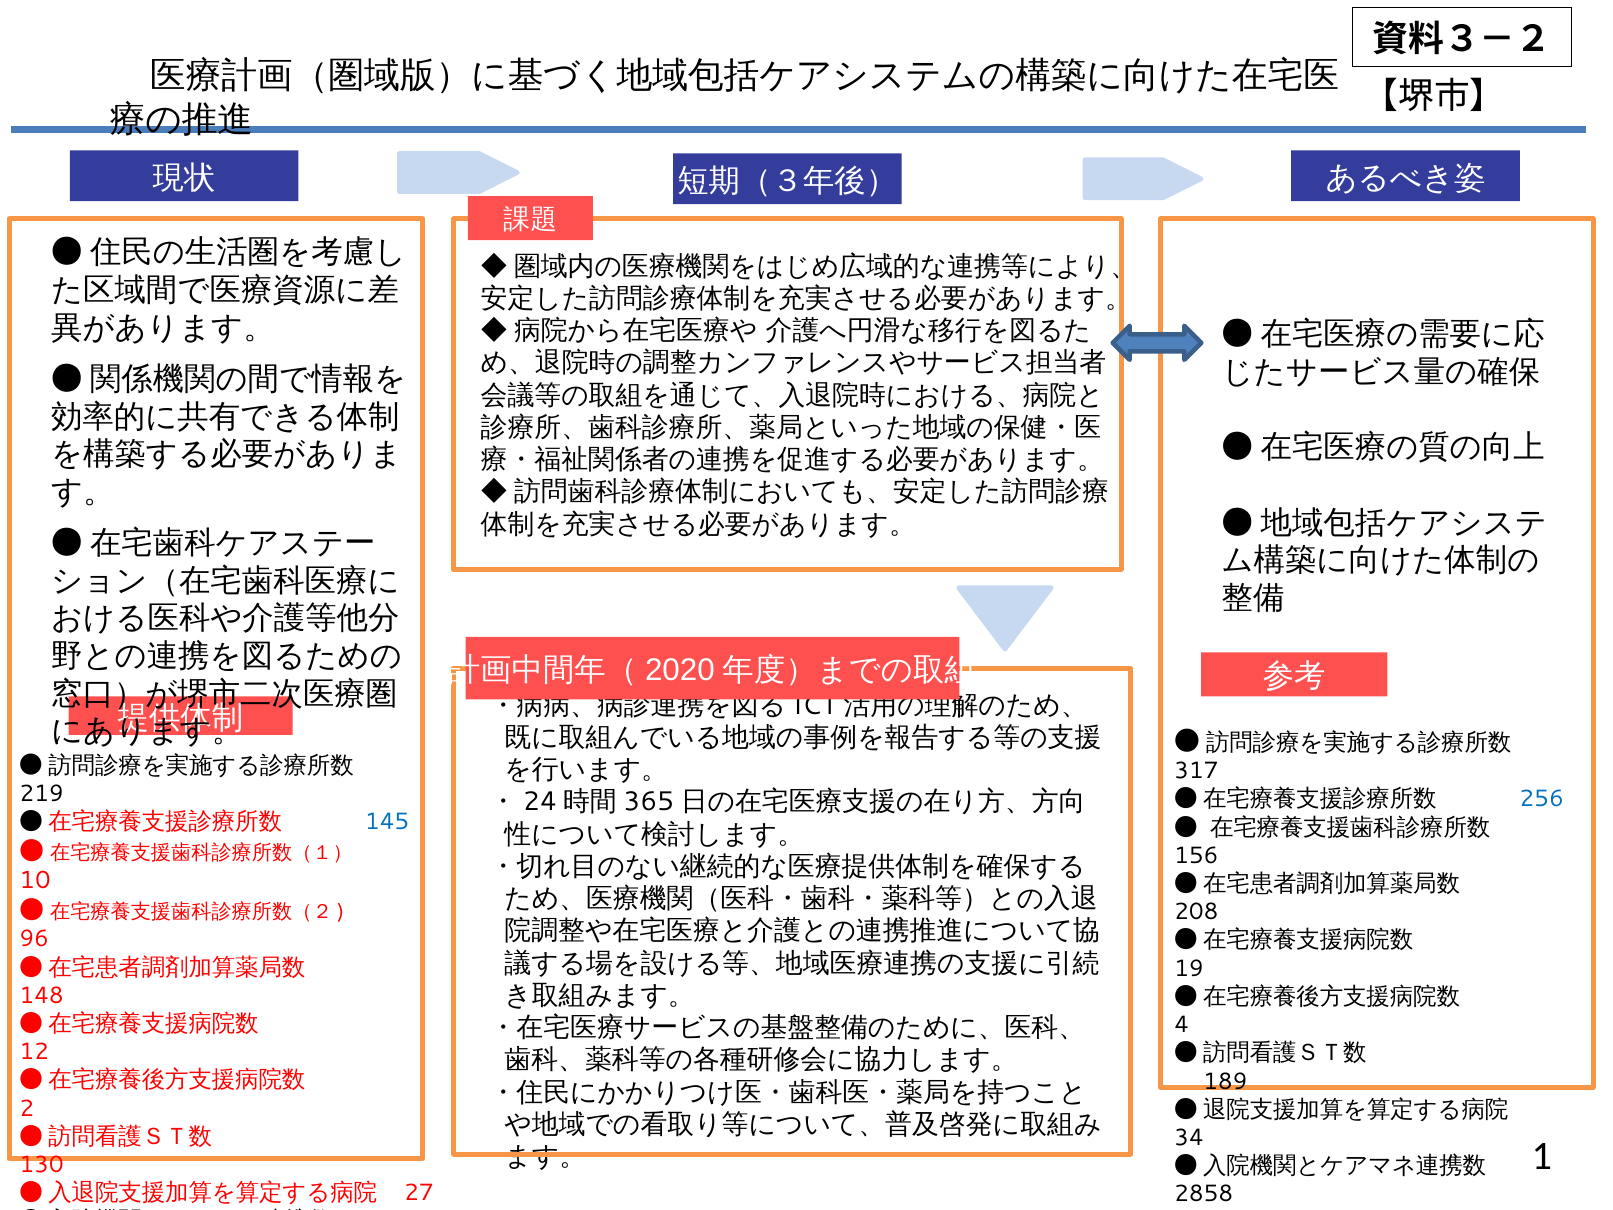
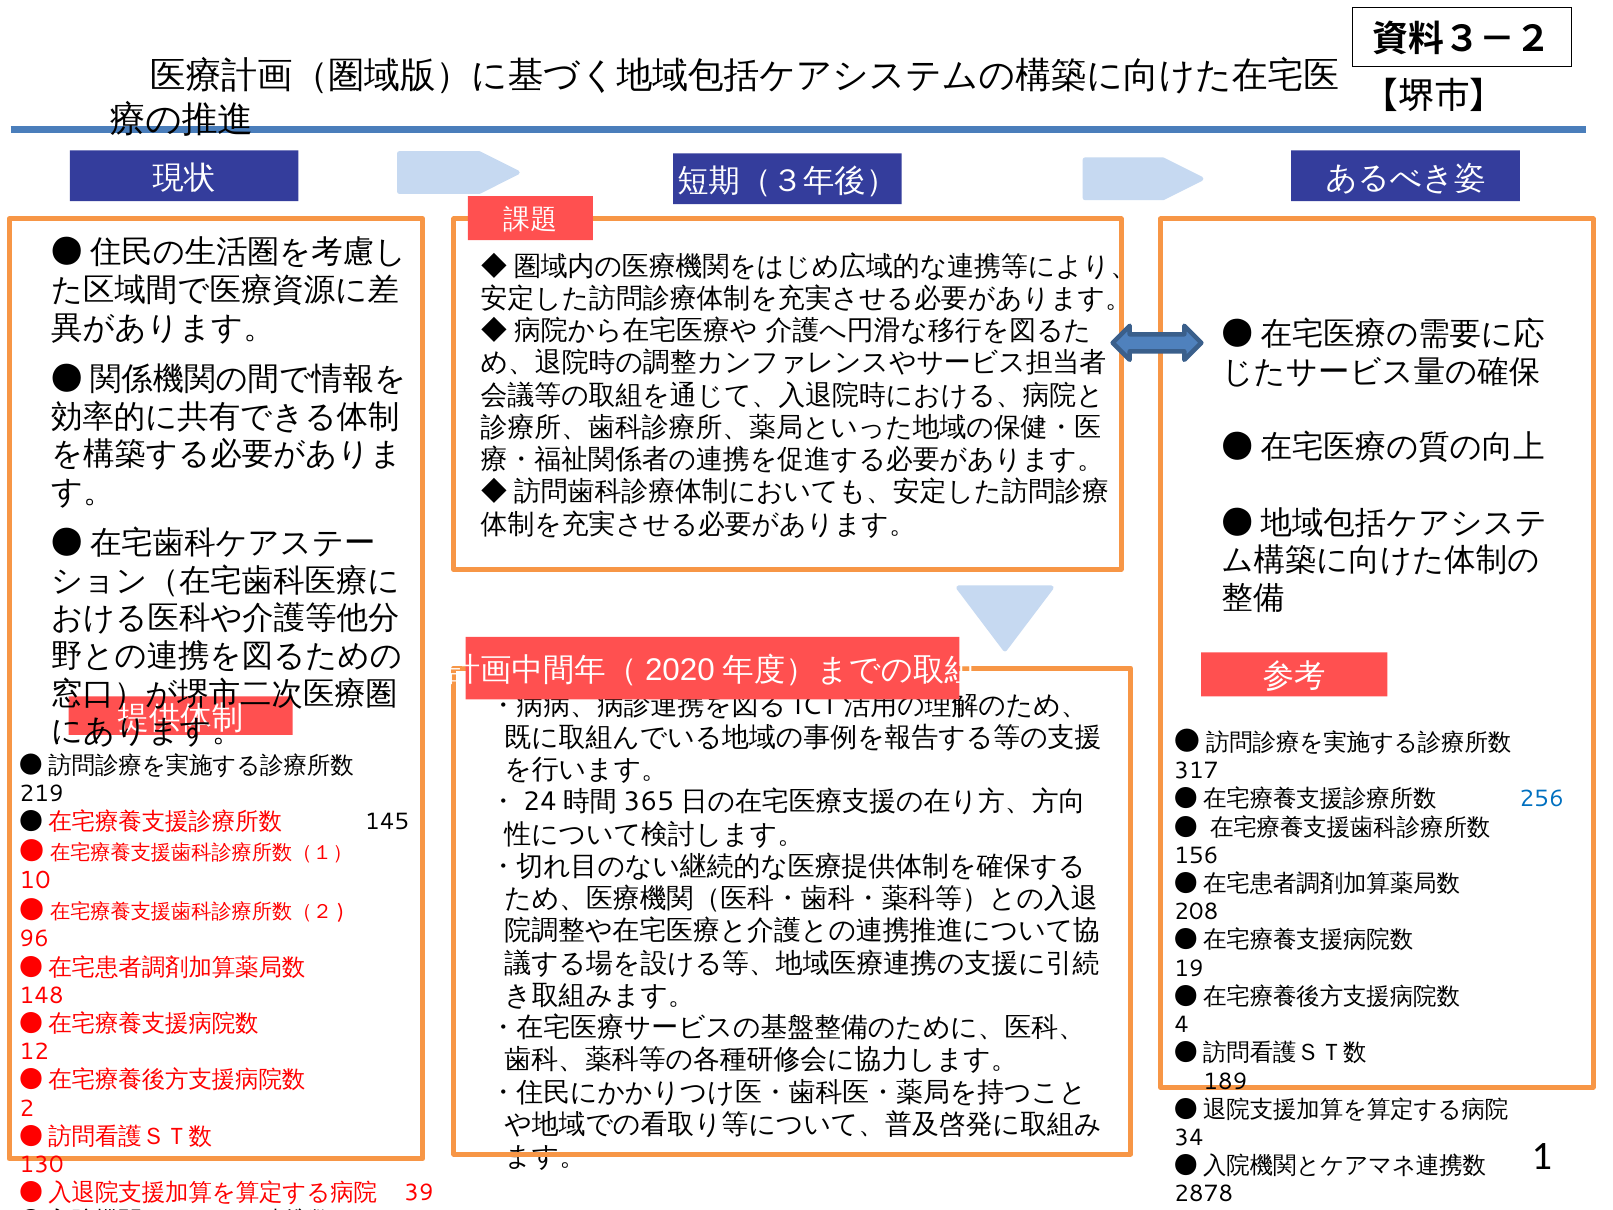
145 colour: blue -> black
27: 27 -> 39
2858: 2858 -> 2878
